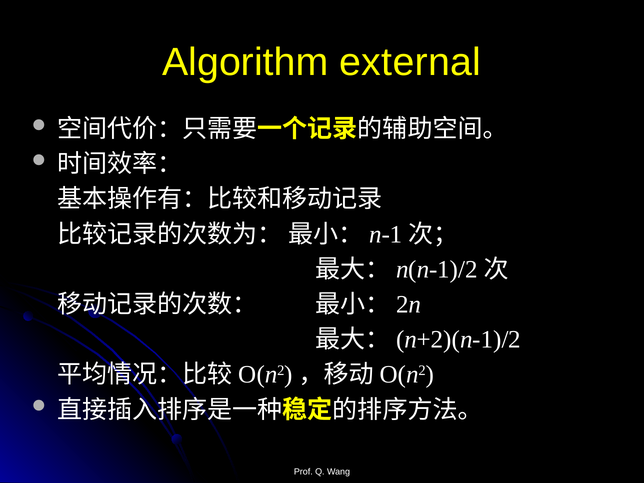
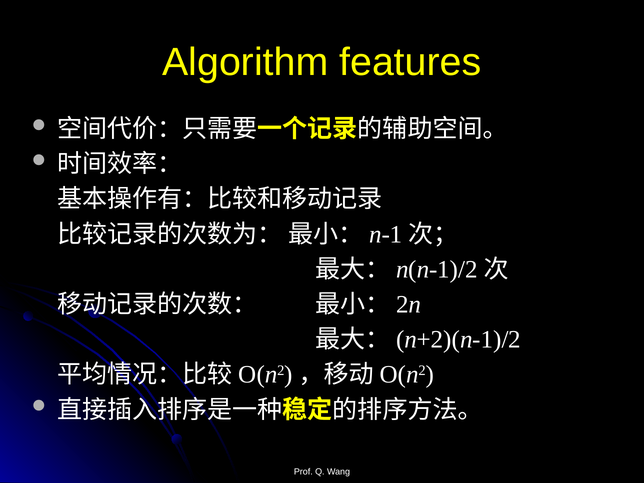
external: external -> features
